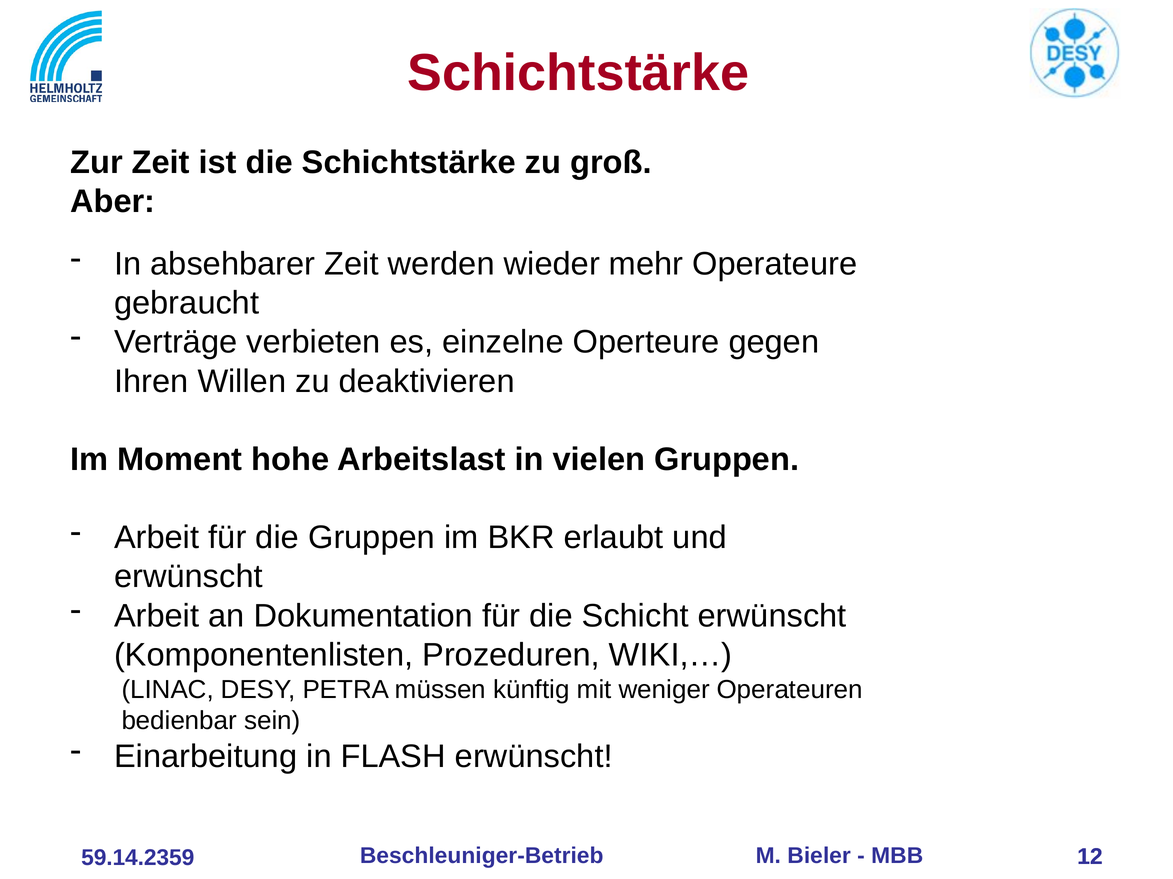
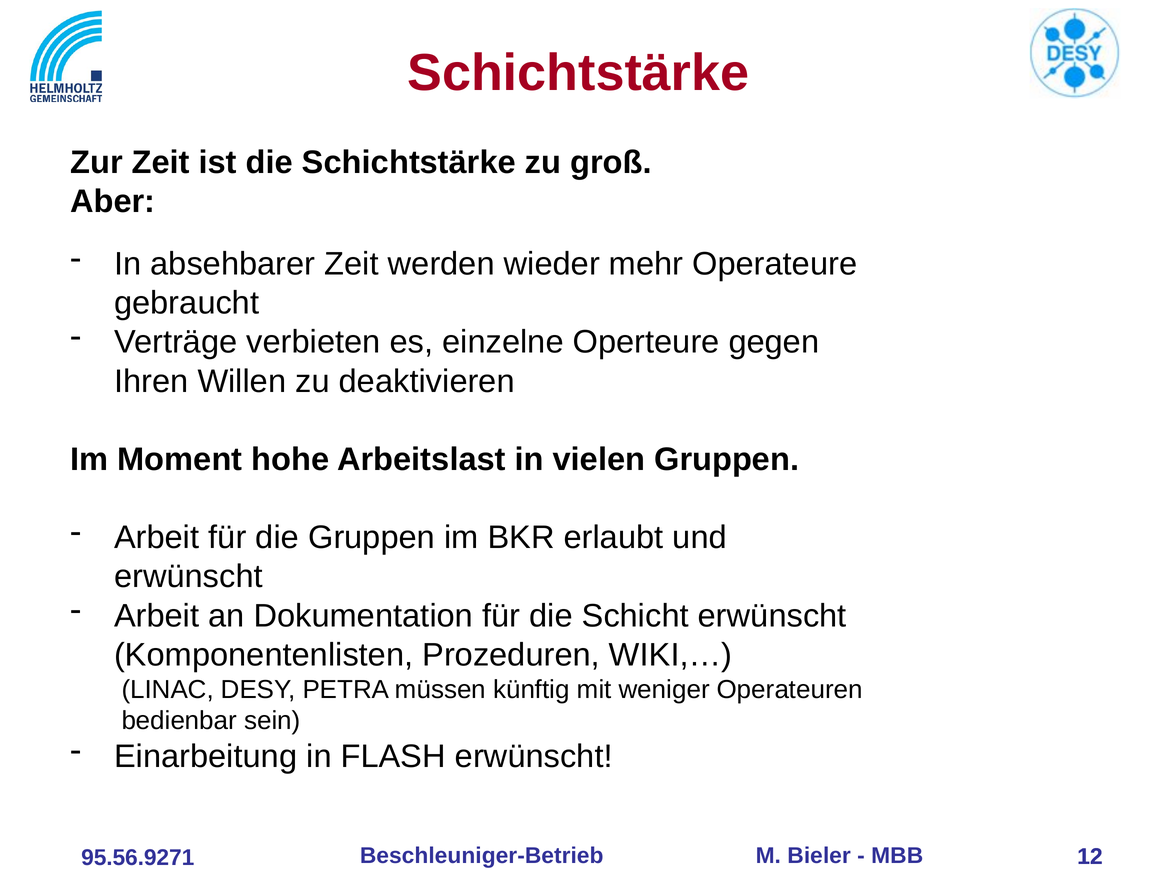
59.14.2359: 59.14.2359 -> 95.56.9271
